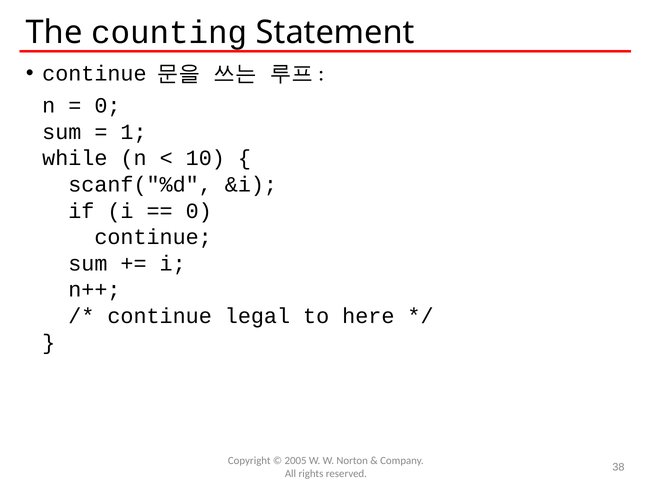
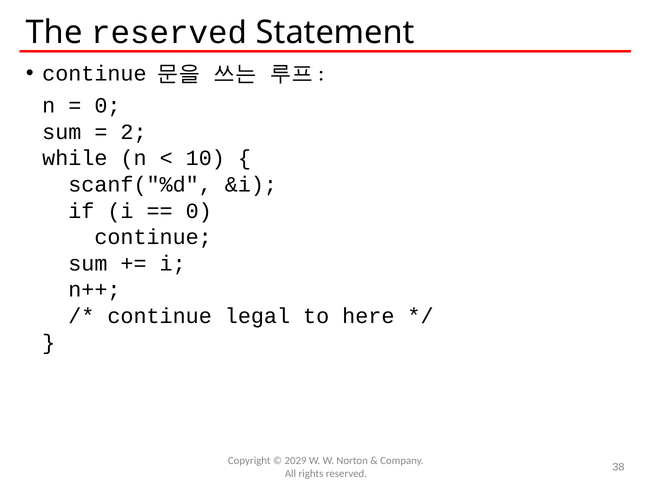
The counting: counting -> reserved
1: 1 -> 2
2005: 2005 -> 2029
